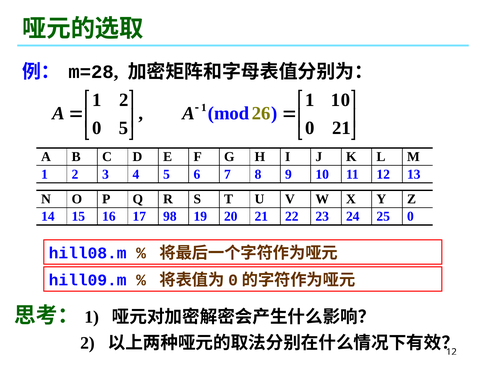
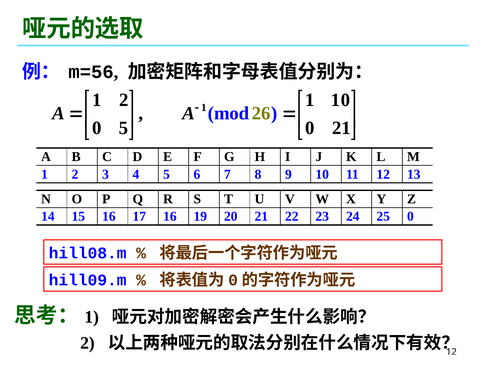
m=28: m=28 -> m=56
17 98: 98 -> 16
